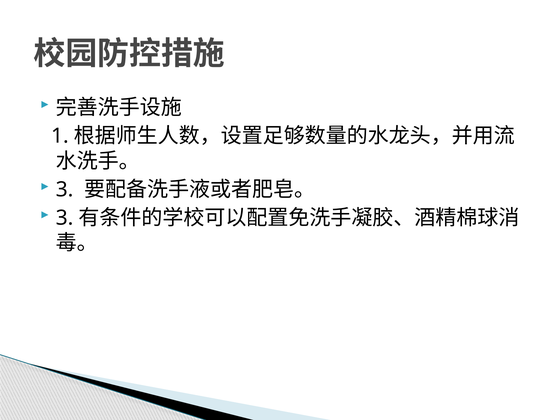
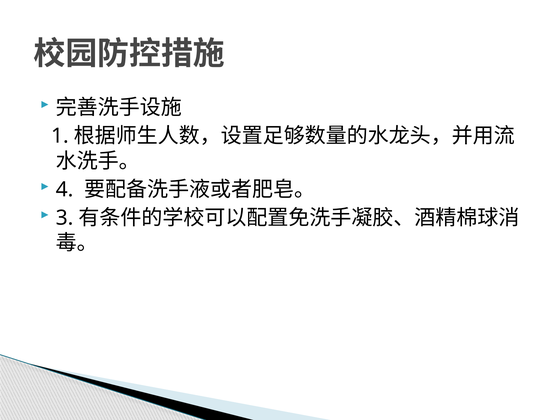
3 at (65, 189): 3 -> 4
